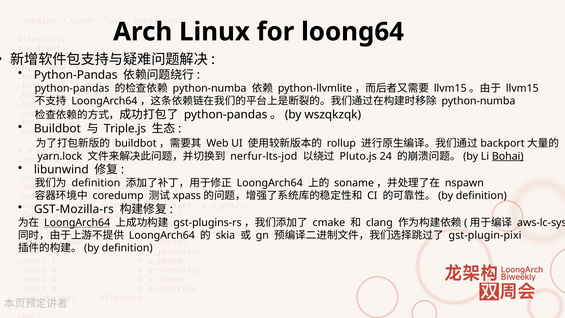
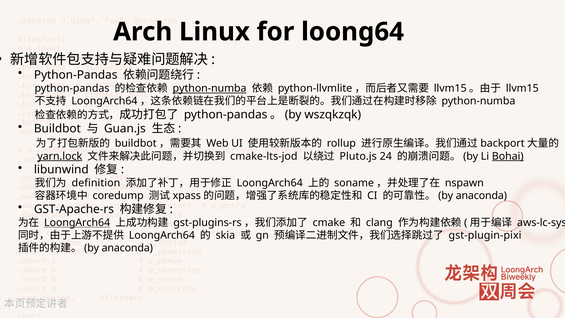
python-numba at (210, 88) underline: none -> present
Triple.js: Triple.js -> Guan.js
yarn.lock underline: none -> present
nerfur-lts-jod: nerfur-lts-jod -> cmake-lts-jod
definition at (481, 196): definition -> anaconda
GST-Mozilla-rs: GST-Mozilla-rs -> GST-Apache-rs
definition at (127, 248): definition -> anaconda
